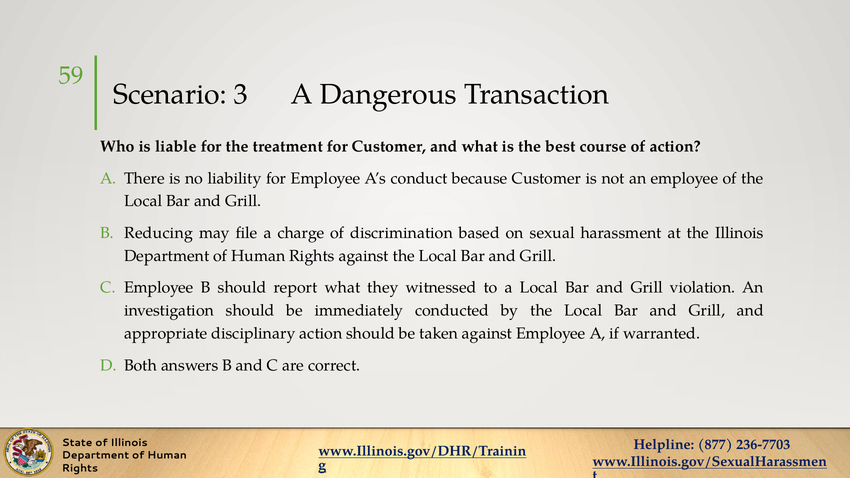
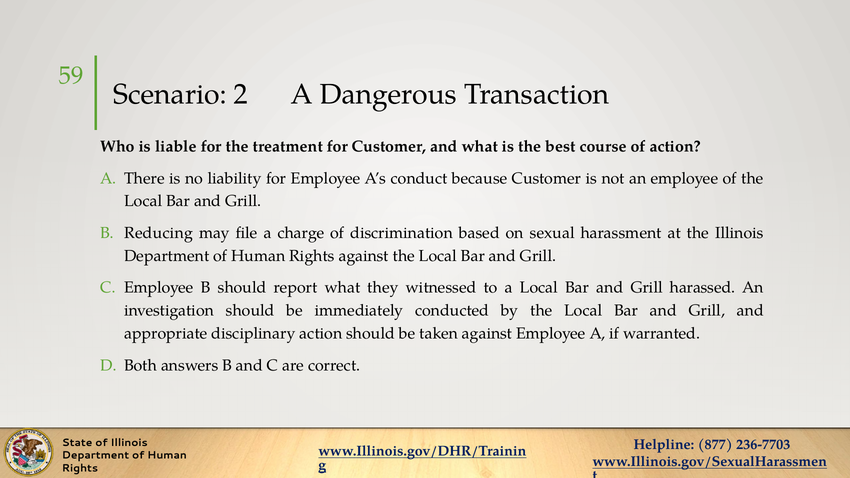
3: 3 -> 2
violation: violation -> harassed
